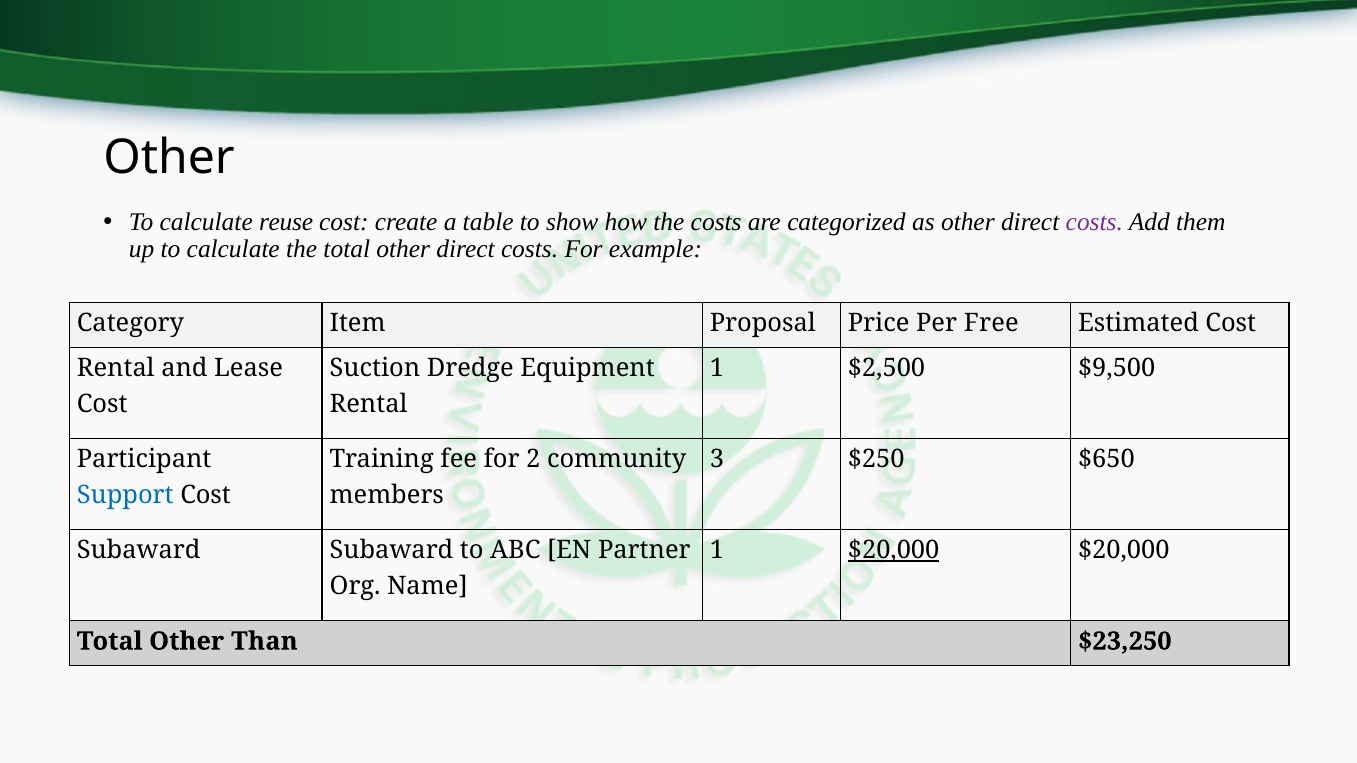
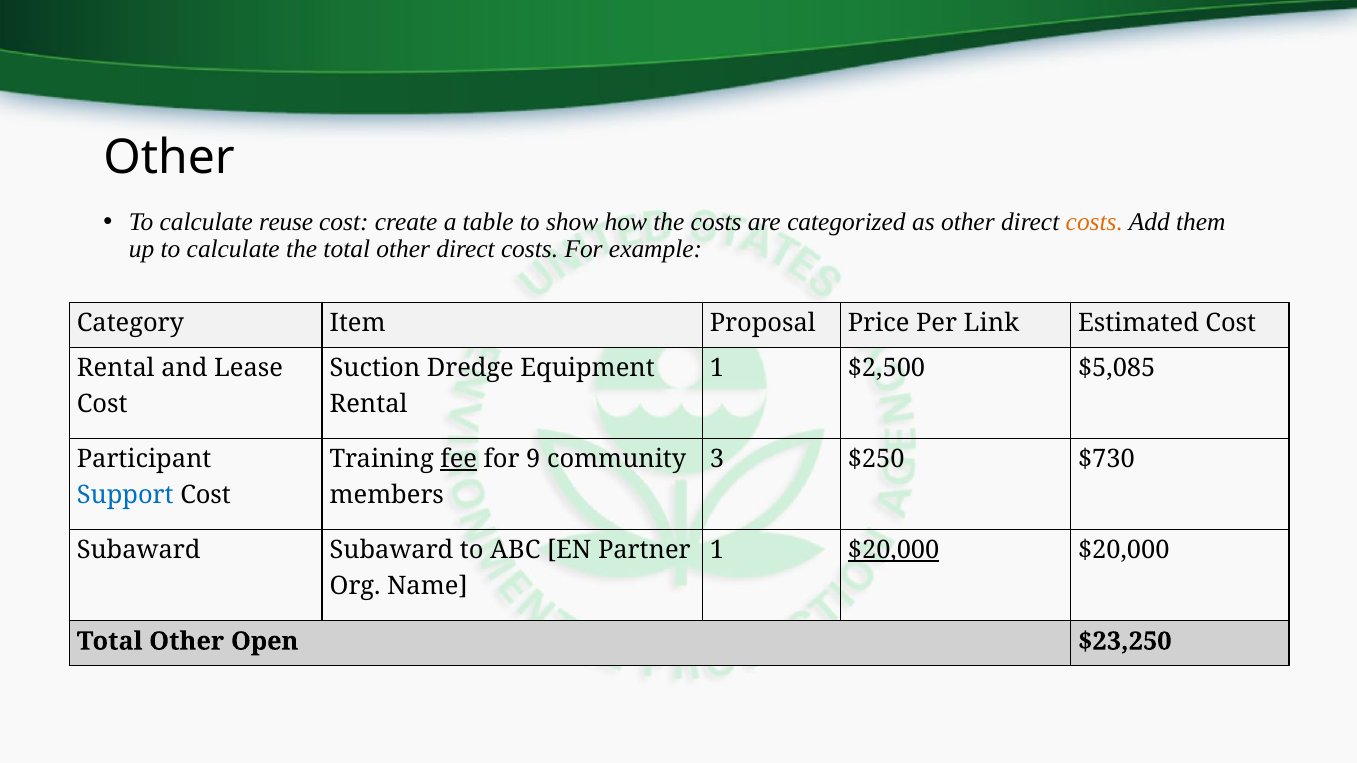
costs at (1094, 222) colour: purple -> orange
Free: Free -> Link
$9,500: $9,500 -> $5,085
fee underline: none -> present
2: 2 -> 9
$650: $650 -> $730
Than: Than -> Open
